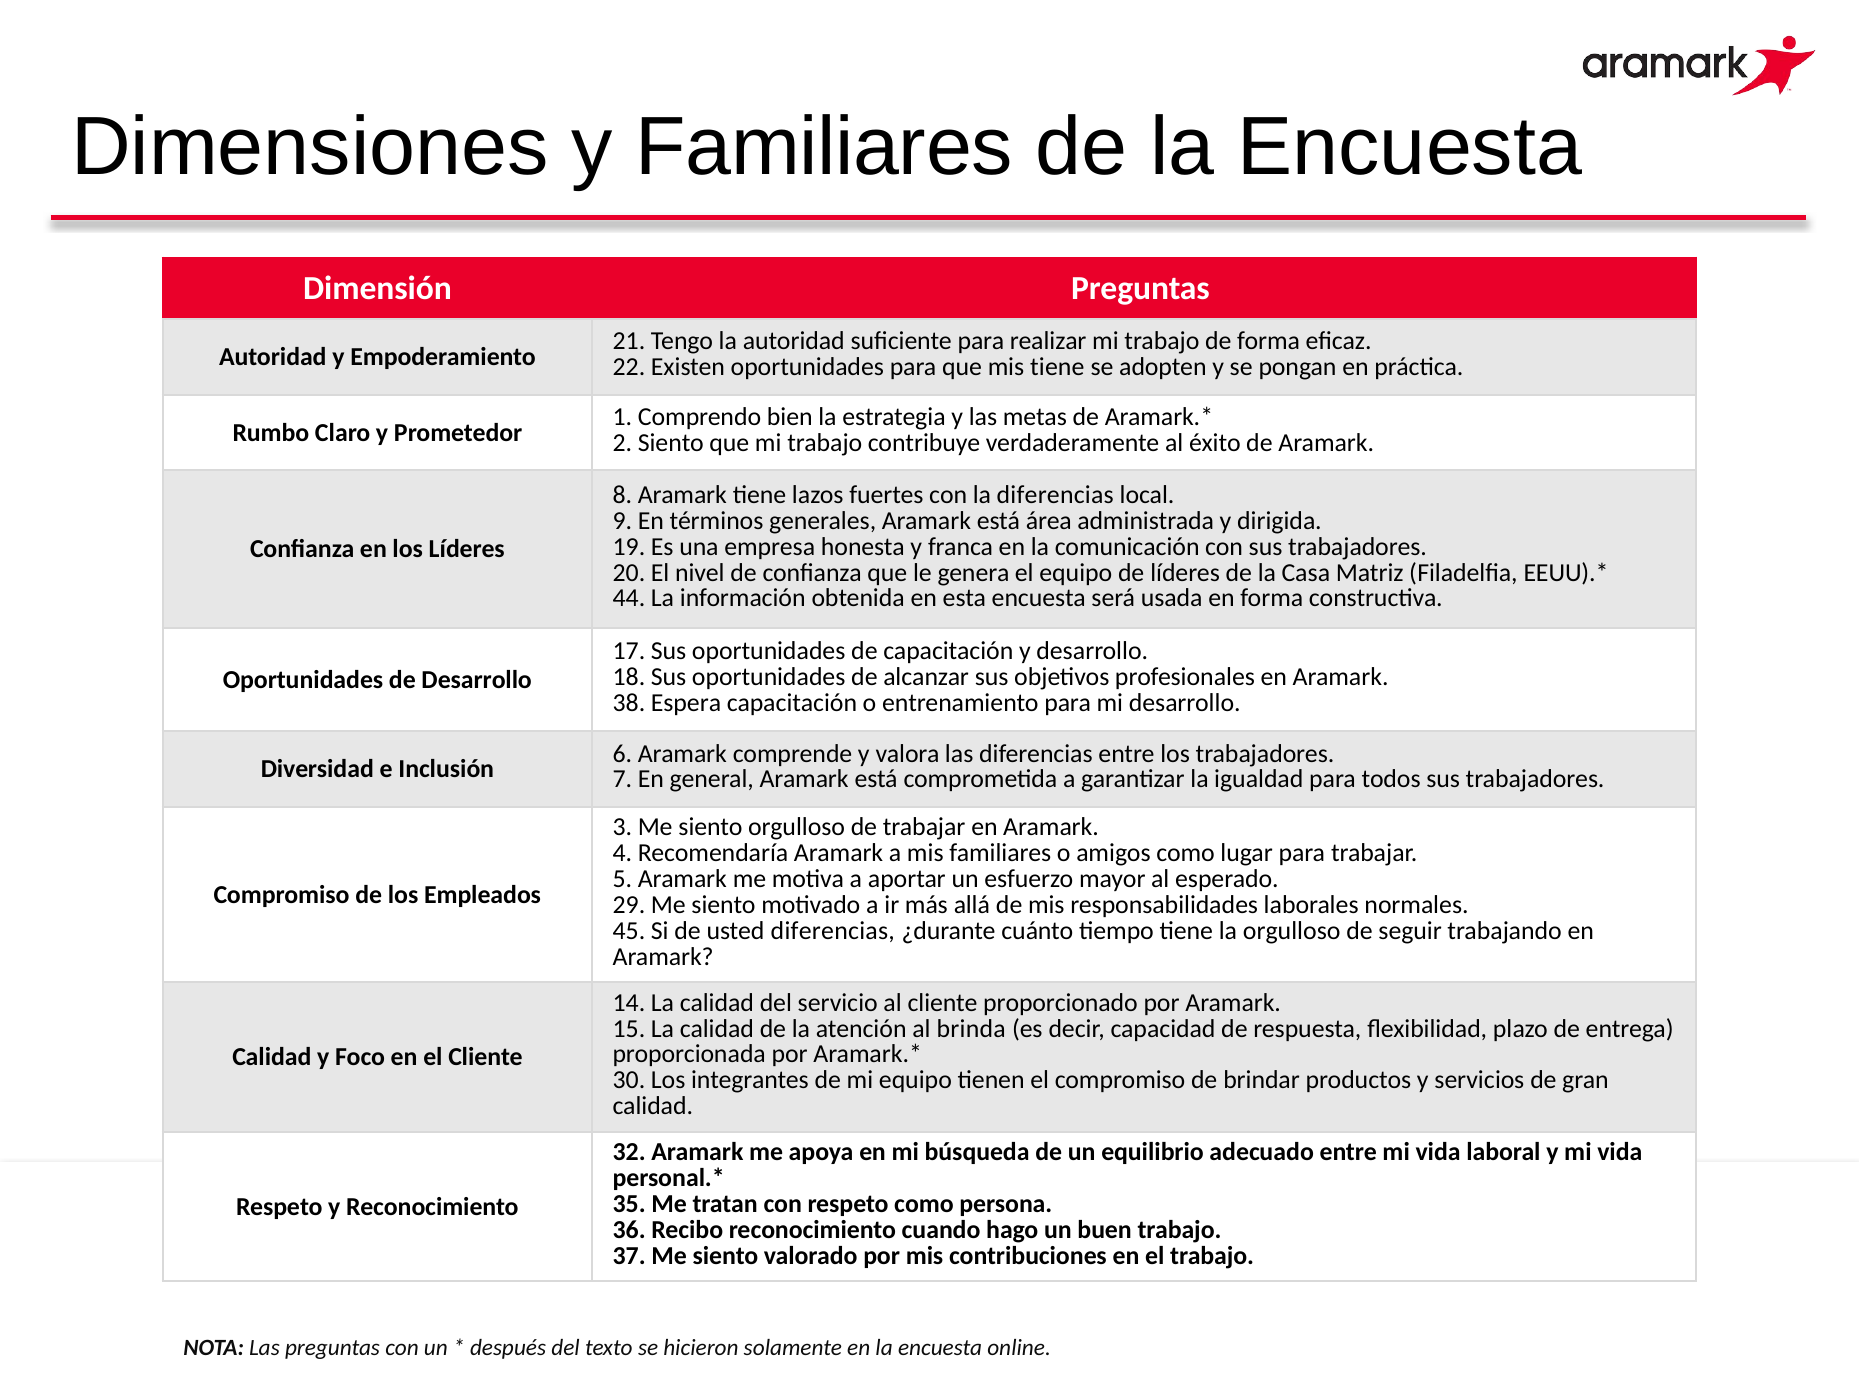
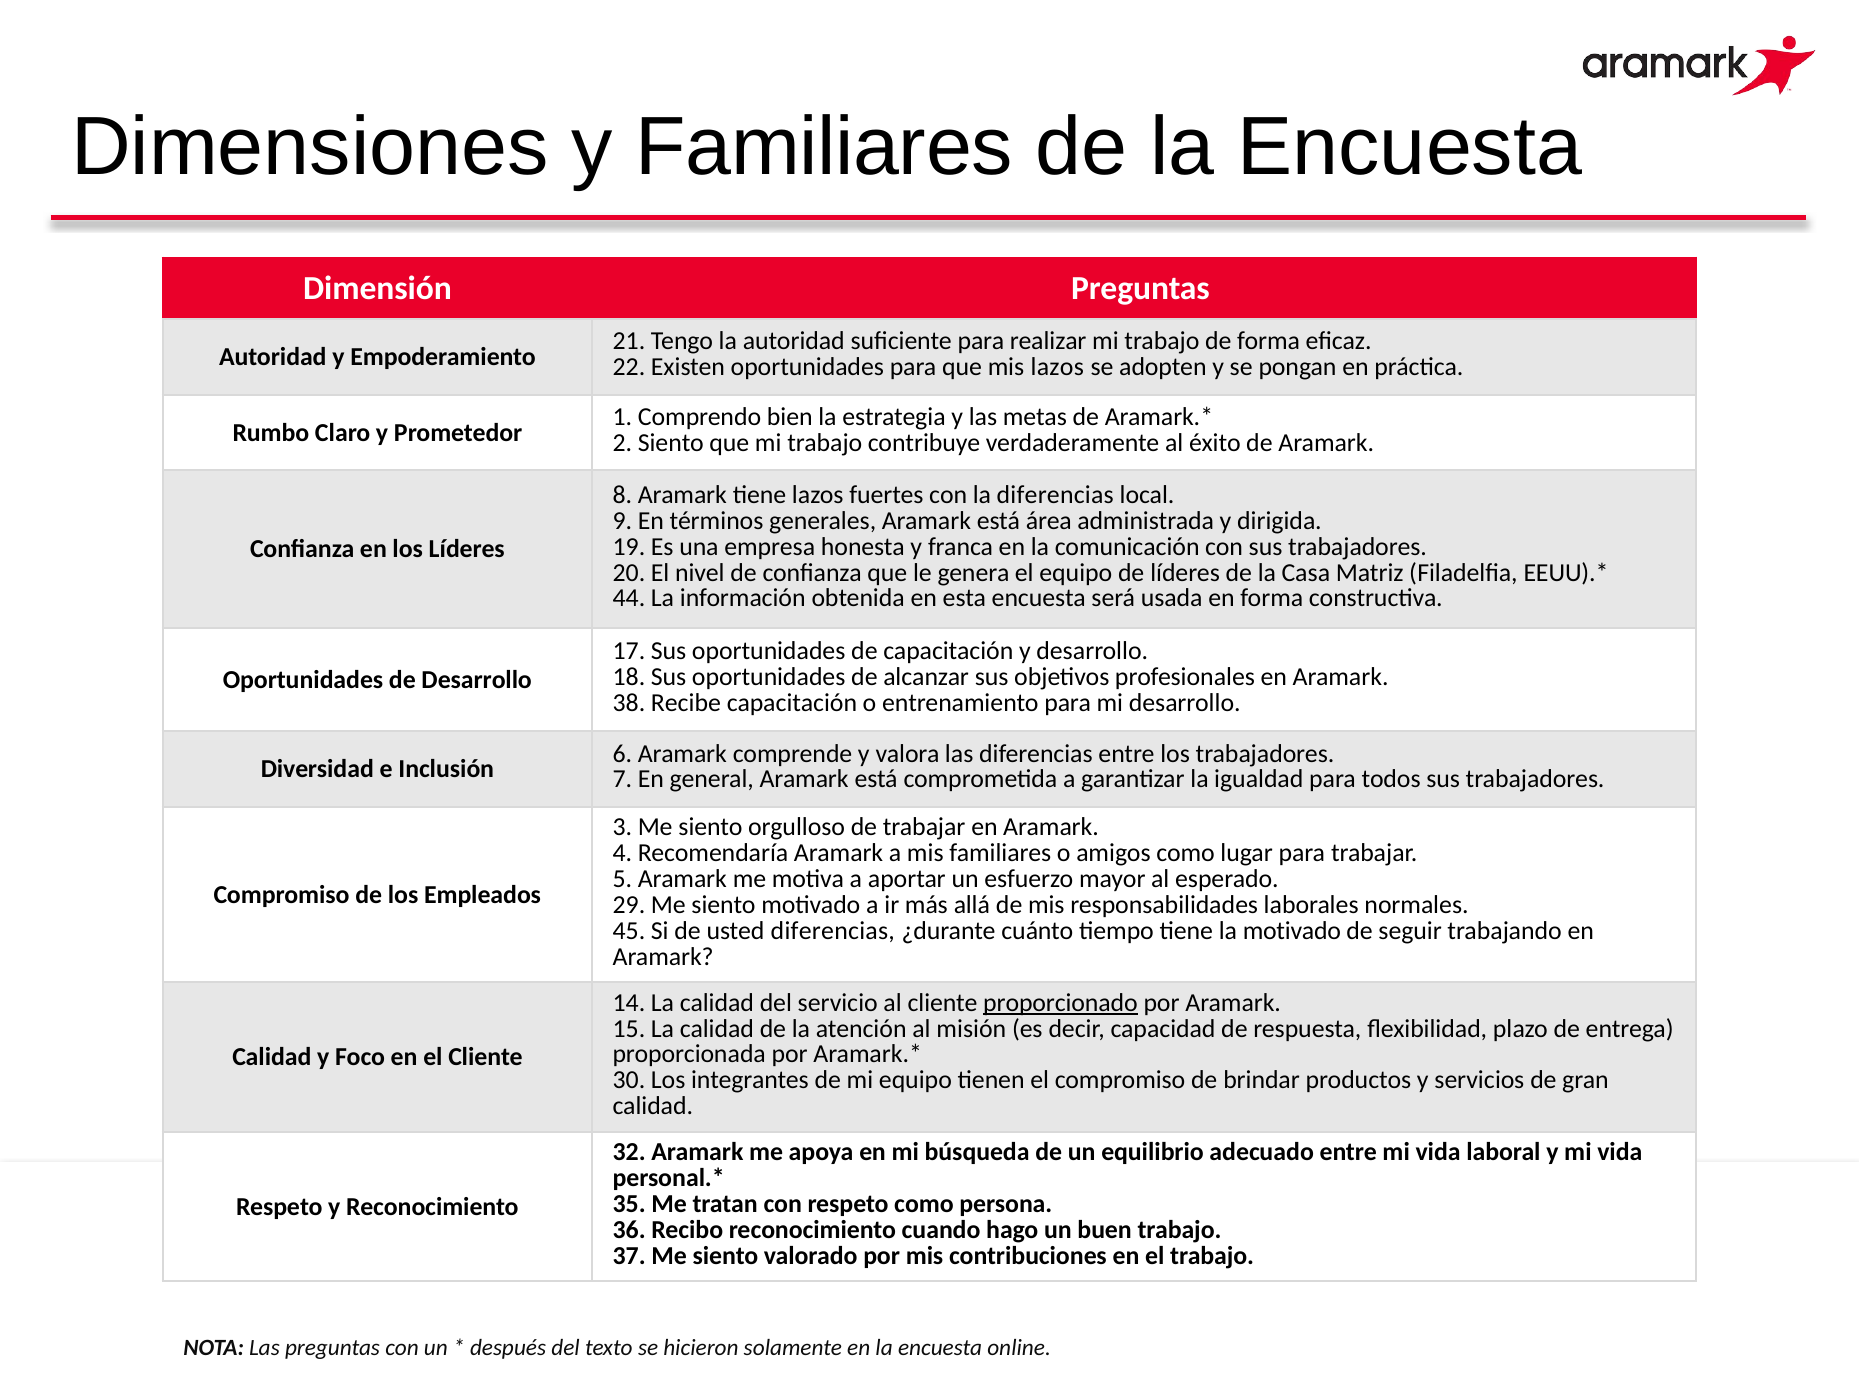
mis tiene: tiene -> lazos
Espera: Espera -> Recibe
la orgulloso: orgulloso -> motivado
proporcionado underline: none -> present
brinda: brinda -> misión
